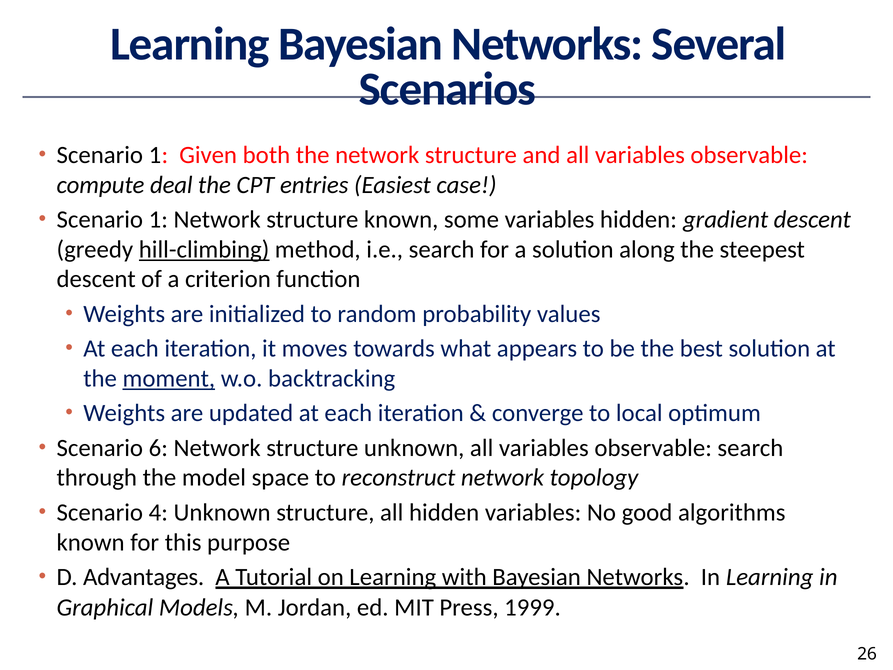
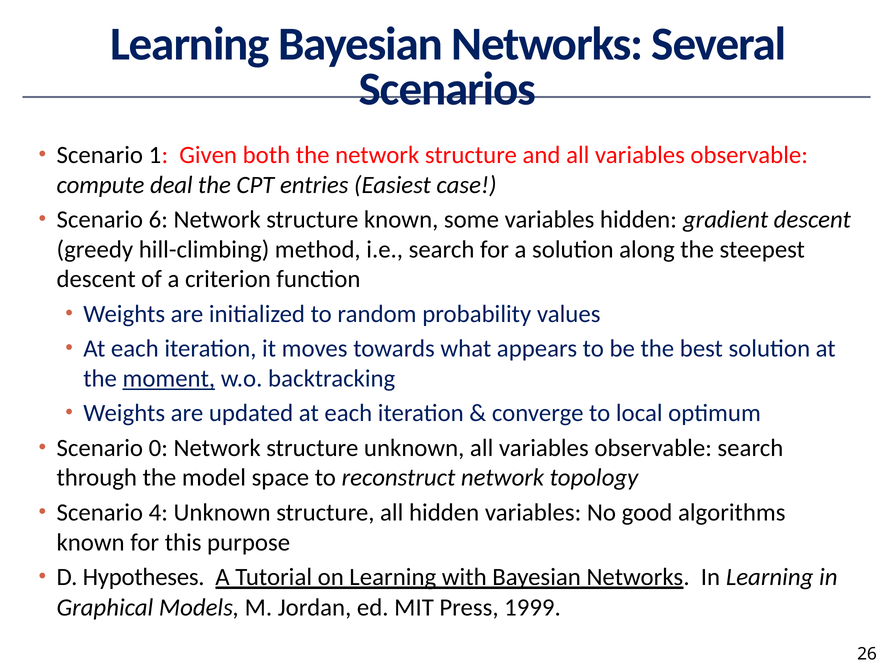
1 at (158, 220): 1 -> 6
hill-climbing underline: present -> none
6: 6 -> 0
Advantages: Advantages -> Hypotheses
